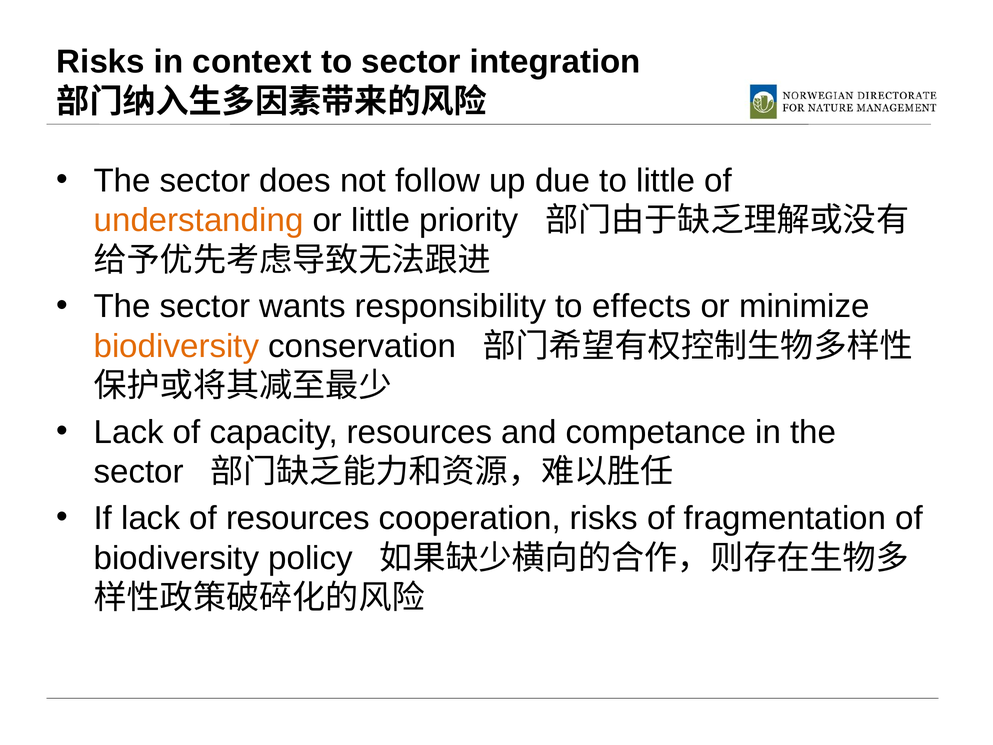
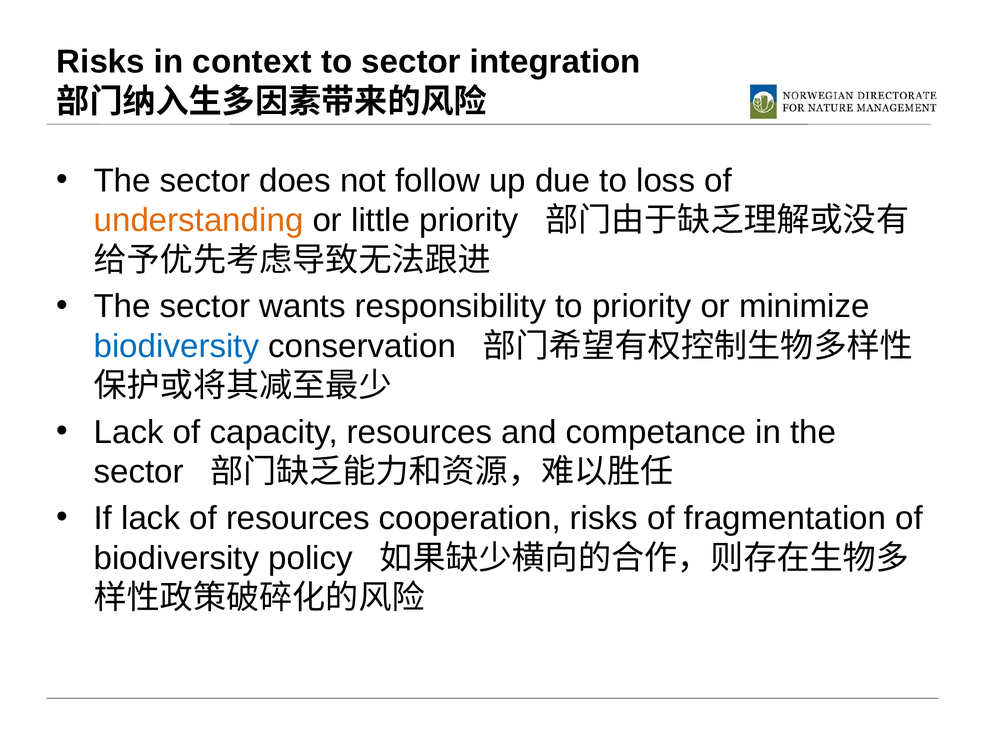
to little: little -> loss
to effects: effects -> priority
biodiversity at (176, 346) colour: orange -> blue
